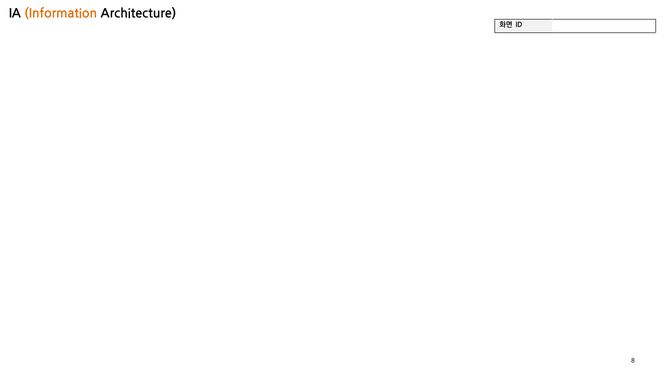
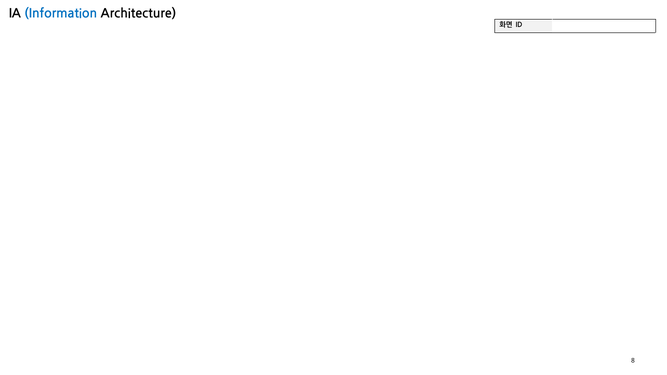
Information colour: orange -> blue
